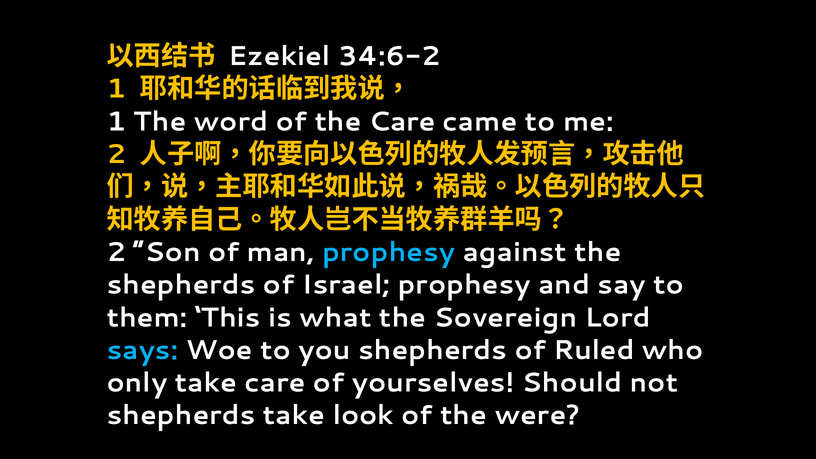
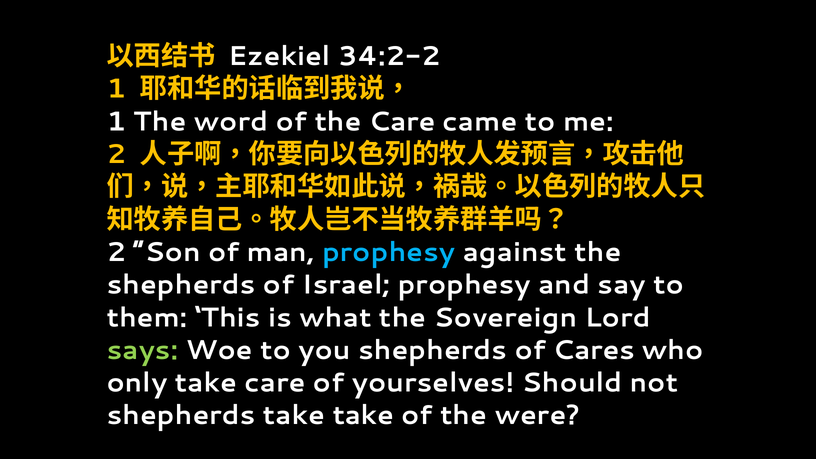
34:6-2: 34:6-2 -> 34:2-2
says colour: light blue -> light green
Ruled: Ruled -> Cares
take look: look -> take
